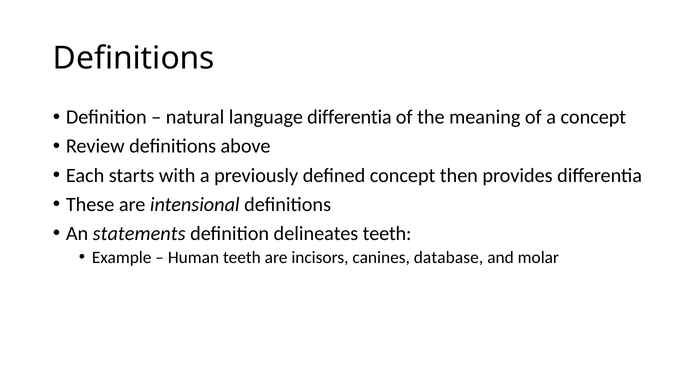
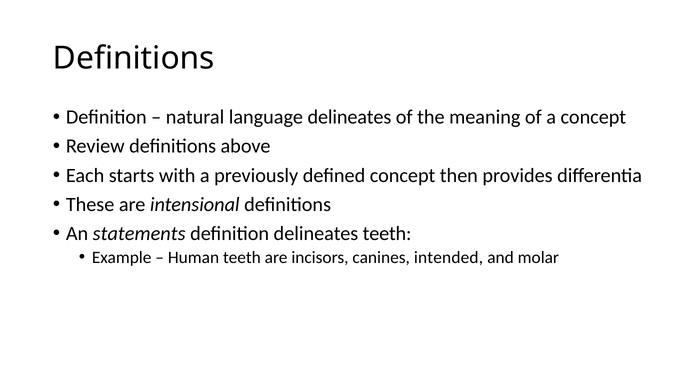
language differentia: differentia -> delineates
database: database -> intended
